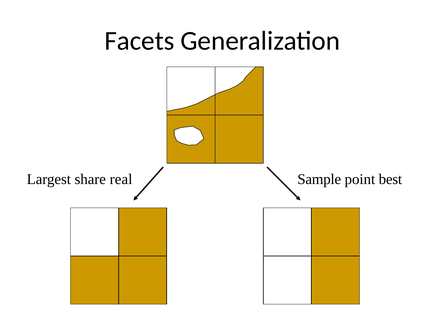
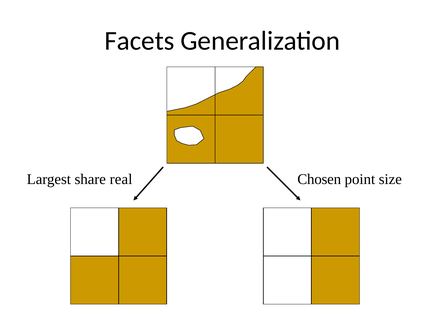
Sample: Sample -> Chosen
best: best -> size
